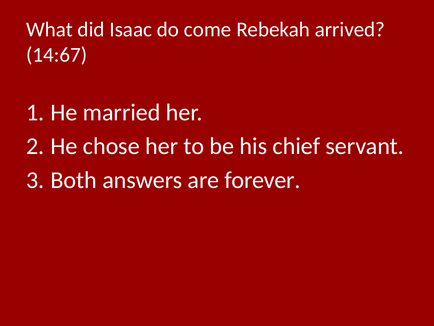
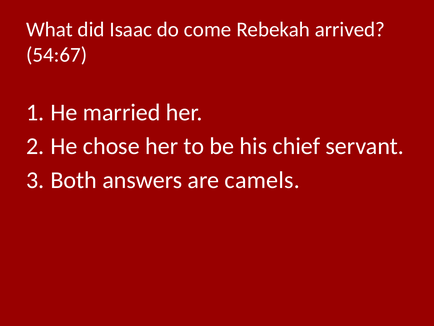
14:67: 14:67 -> 54:67
forever: forever -> camels
